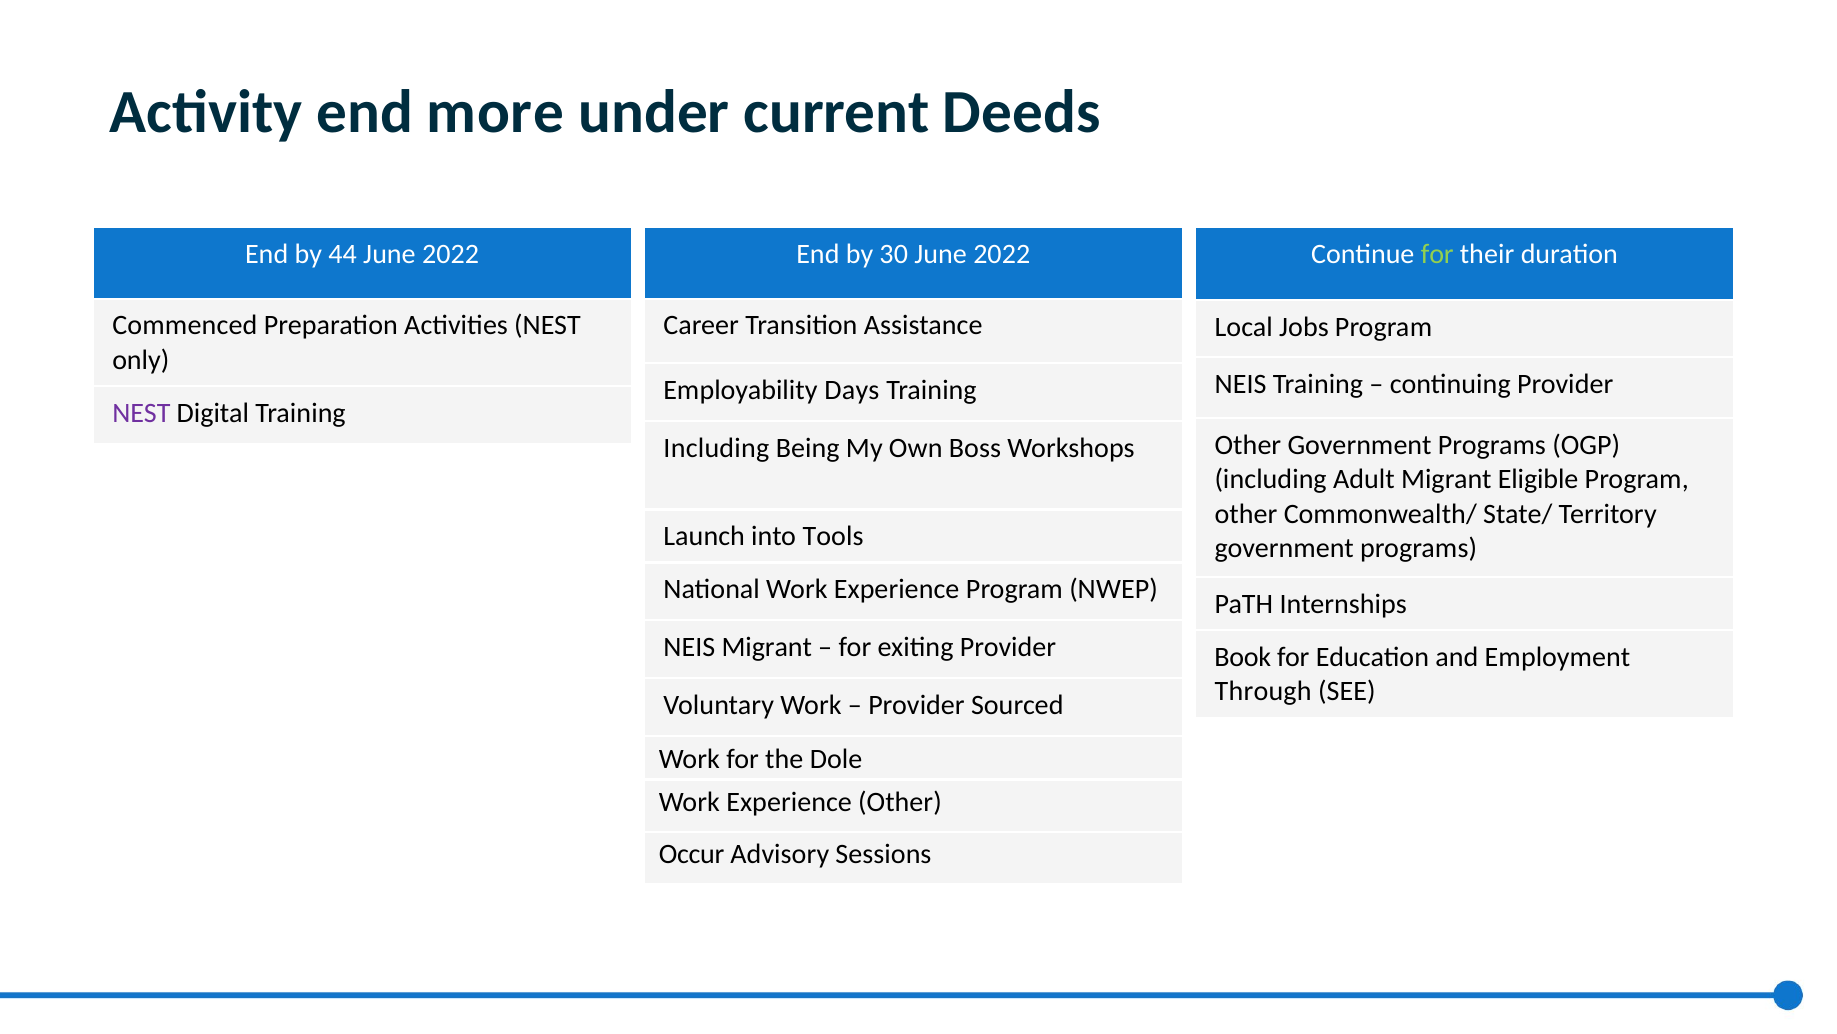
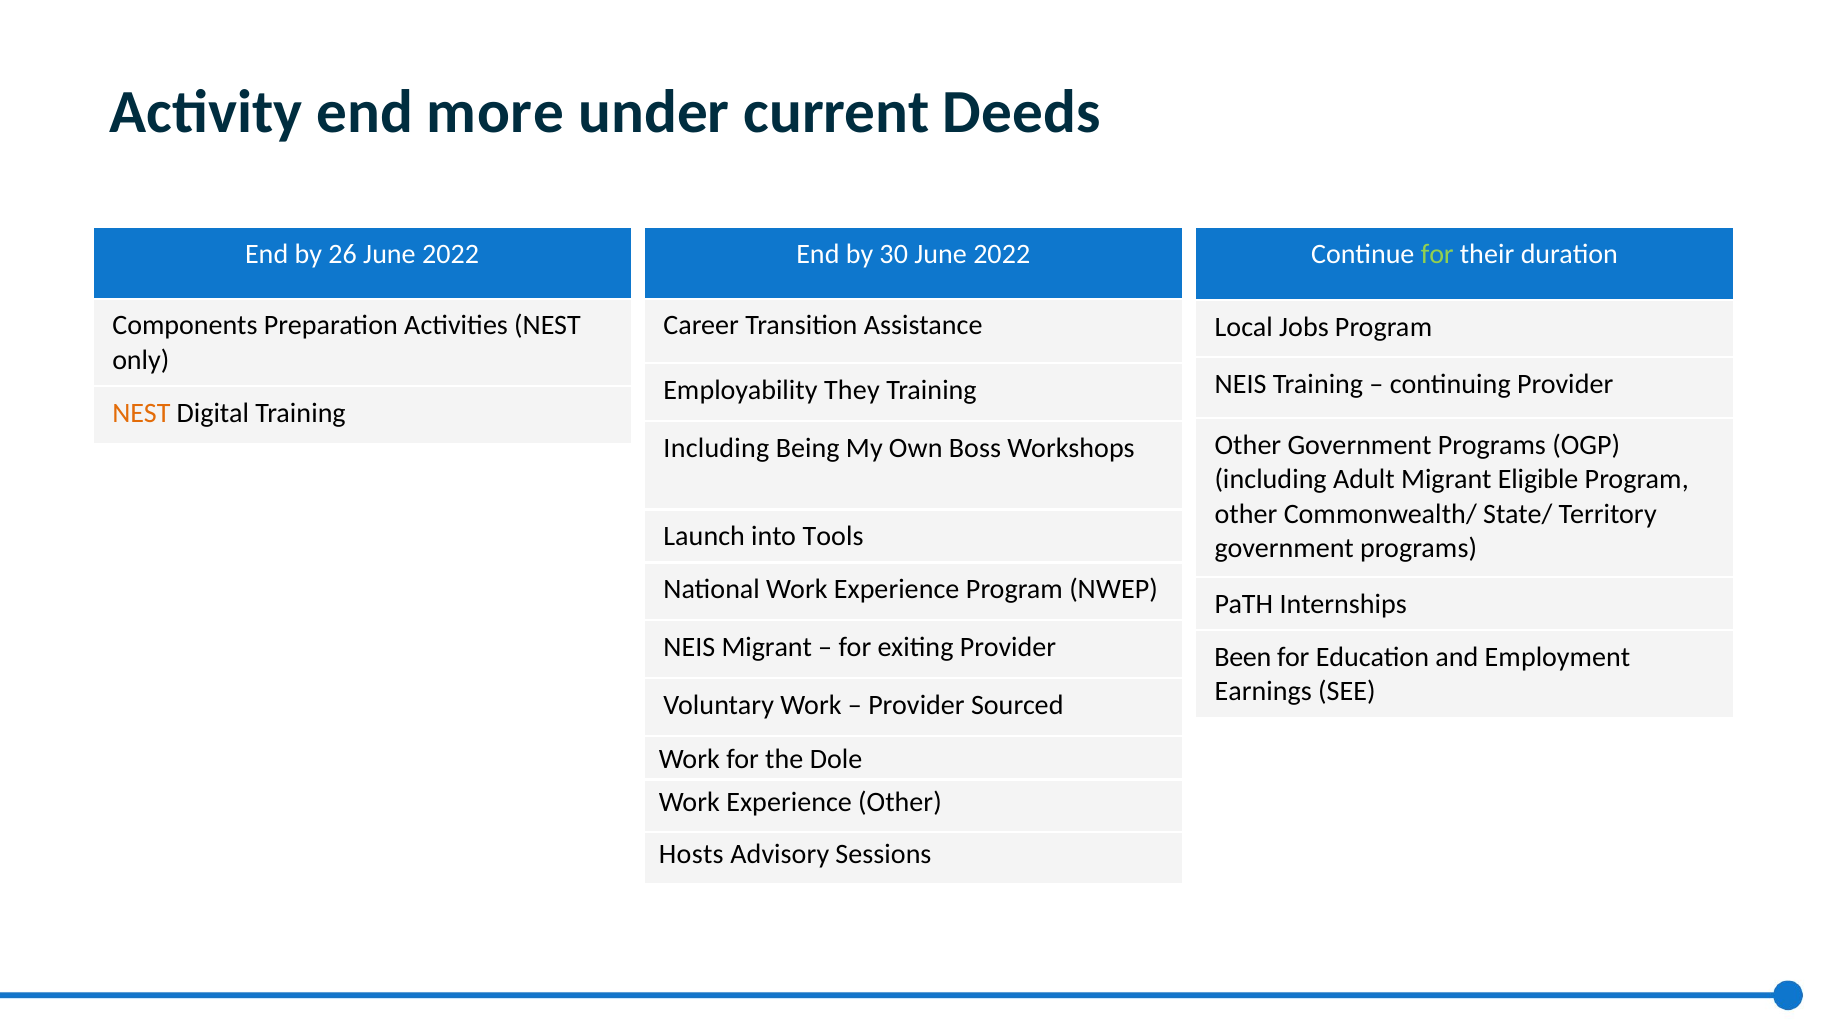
44: 44 -> 26
Commenced: Commenced -> Components
Days: Days -> They
NEST at (141, 413) colour: purple -> orange
Book: Book -> Been
Through: Through -> Earnings
Occur: Occur -> Hosts
